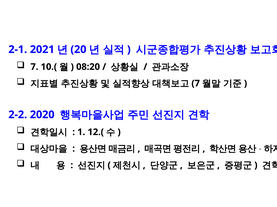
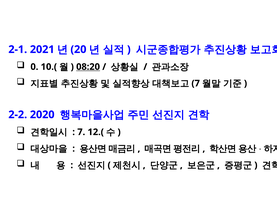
7 at (34, 67): 7 -> 0
08:20 underline: none -> present
1 at (81, 133): 1 -> 7
